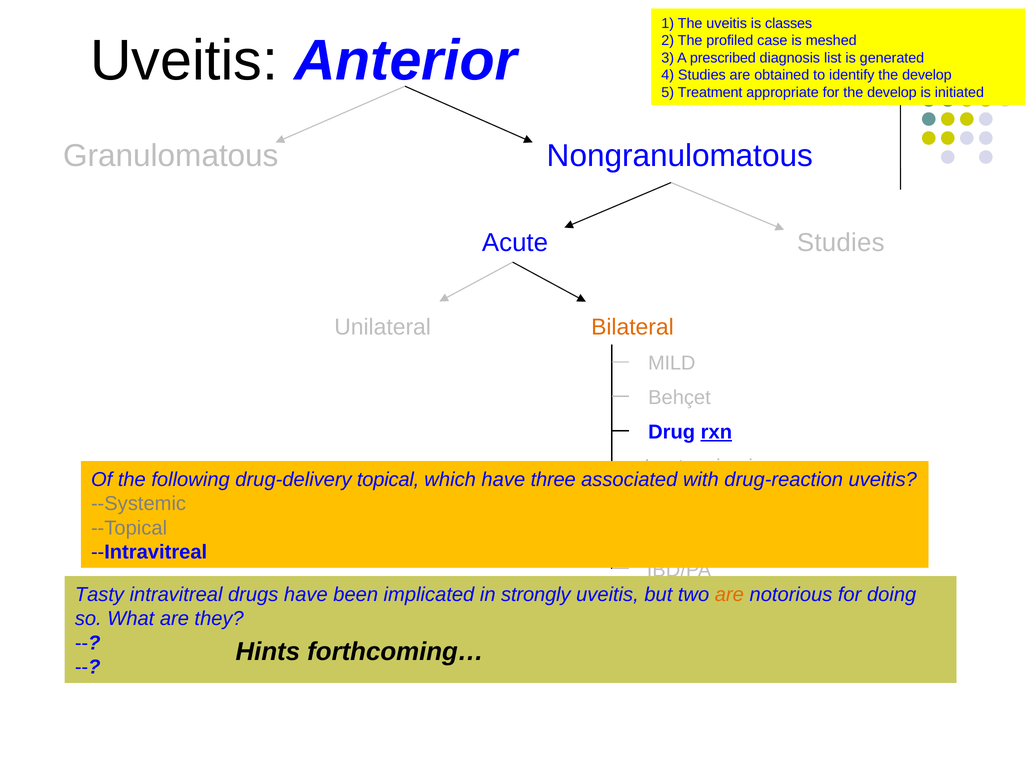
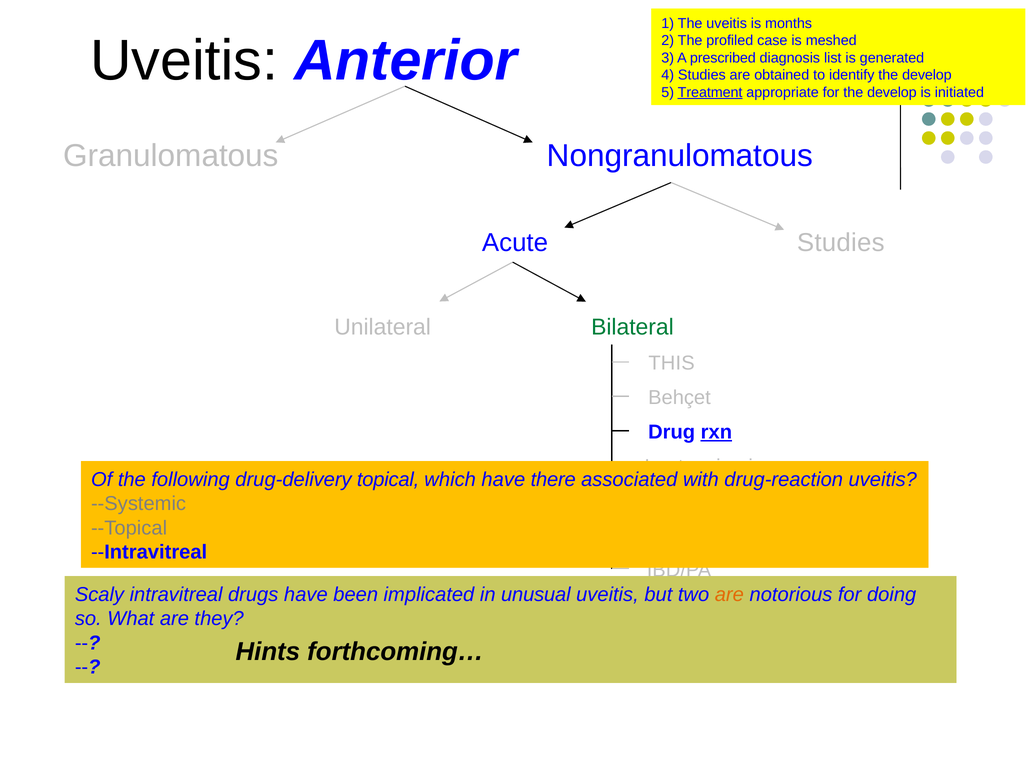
classes: classes -> months
Treatment underline: none -> present
Bilateral colour: orange -> green
MILD: MILD -> THIS
three: three -> there
Tasty: Tasty -> Scaly
strongly: strongly -> unusual
